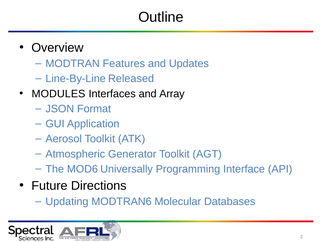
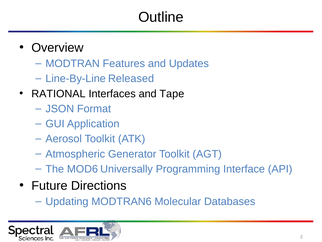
MODULES: MODULES -> RATIONAL
Array: Array -> Tape
